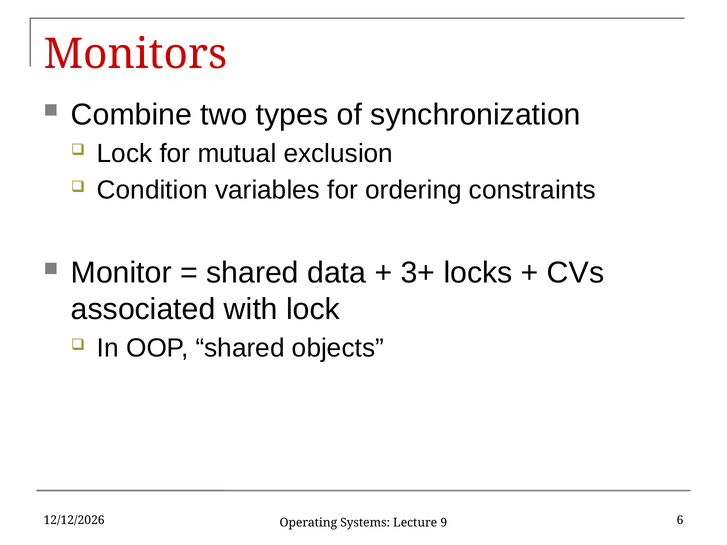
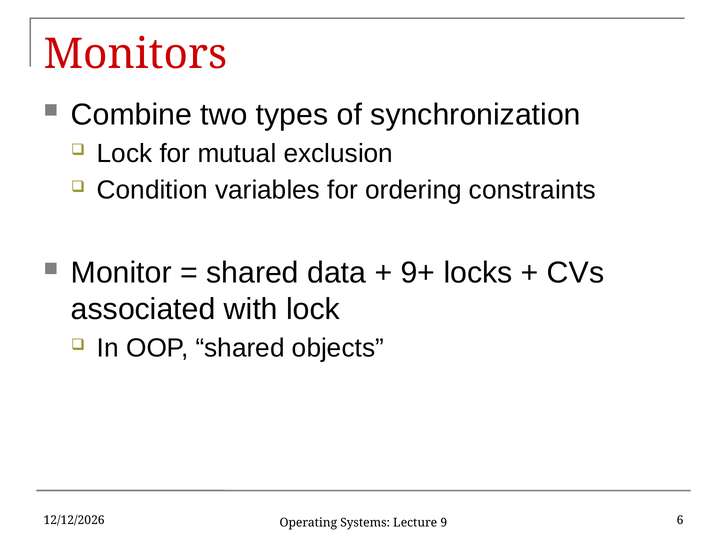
3+: 3+ -> 9+
